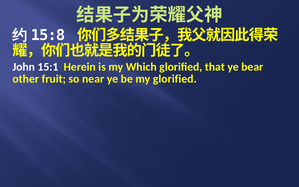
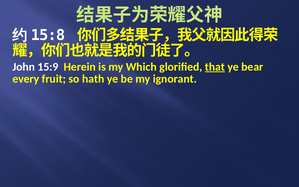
15:1: 15:1 -> 15:9
that underline: none -> present
other: other -> every
near: near -> hath
my glorified: glorified -> ignorant
